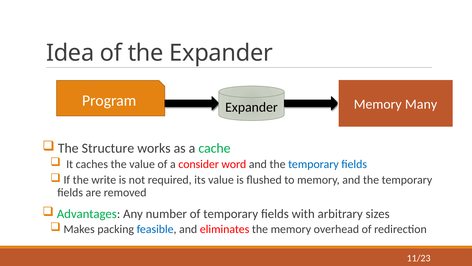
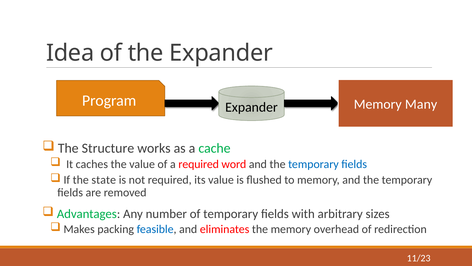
a consider: consider -> required
write: write -> state
